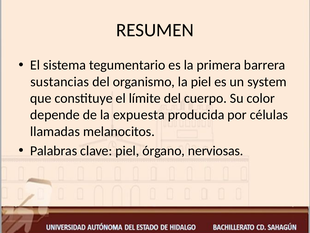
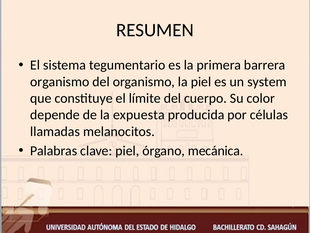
sustancias at (60, 82): sustancias -> organismo
nerviosas: nerviosas -> mecánica
